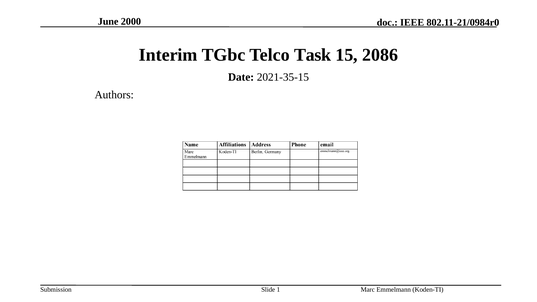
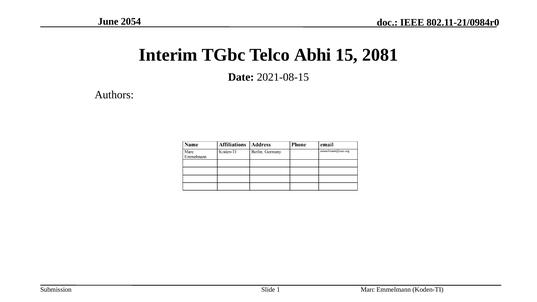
2000: 2000 -> 2054
Task: Task -> Abhi
2086: 2086 -> 2081
2021-35-15: 2021-35-15 -> 2021-08-15
